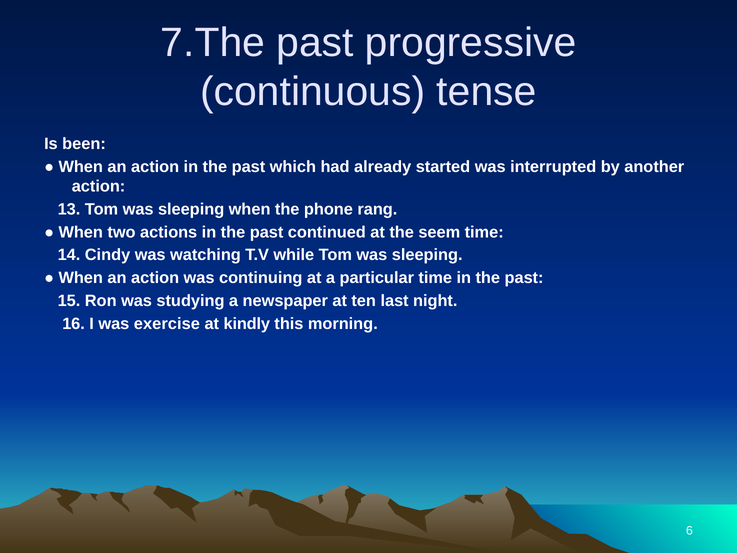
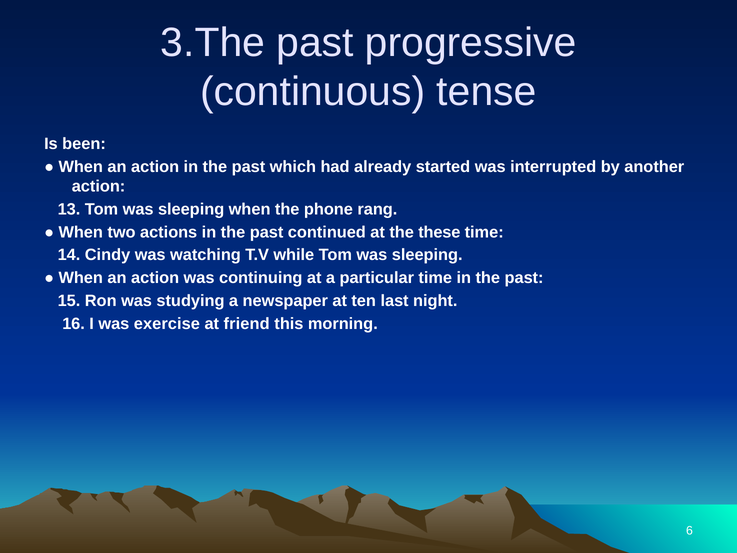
7.The: 7.The -> 3.The
seem: seem -> these
kindly: kindly -> friend
